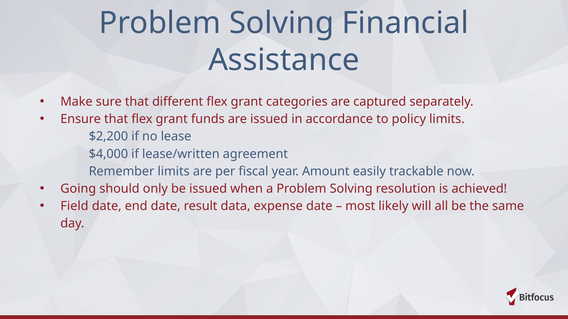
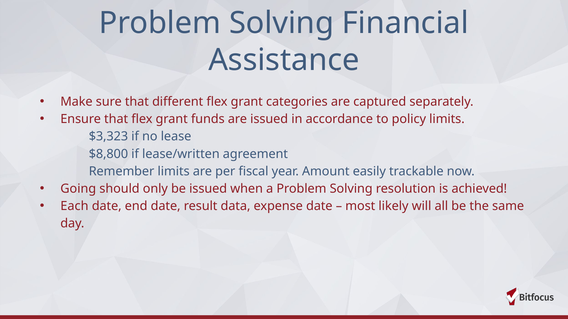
$2,200: $2,200 -> $3,323
$4,000: $4,000 -> $8,800
Field: Field -> Each
